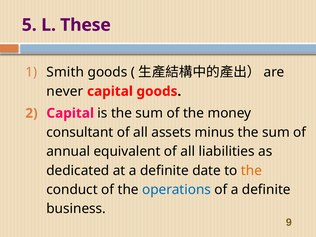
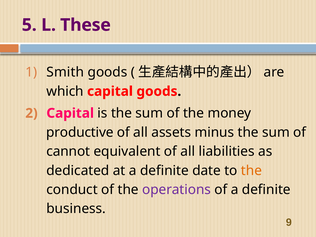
never: never -> which
consultant: consultant -> productive
annual: annual -> cannot
operations colour: blue -> purple
